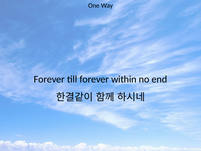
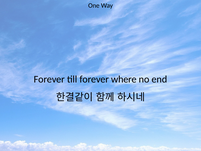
within: within -> where
